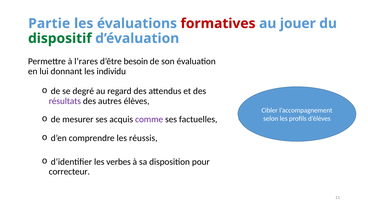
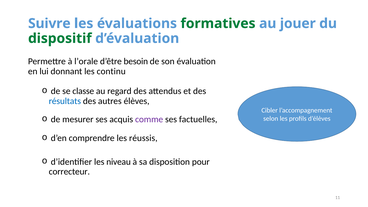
Partie: Partie -> Suivre
formatives colour: red -> green
l’rares: l’rares -> l’orale
individu: individu -> continu
degré: degré -> classe
résultats colour: purple -> blue
verbes: verbes -> niveau
